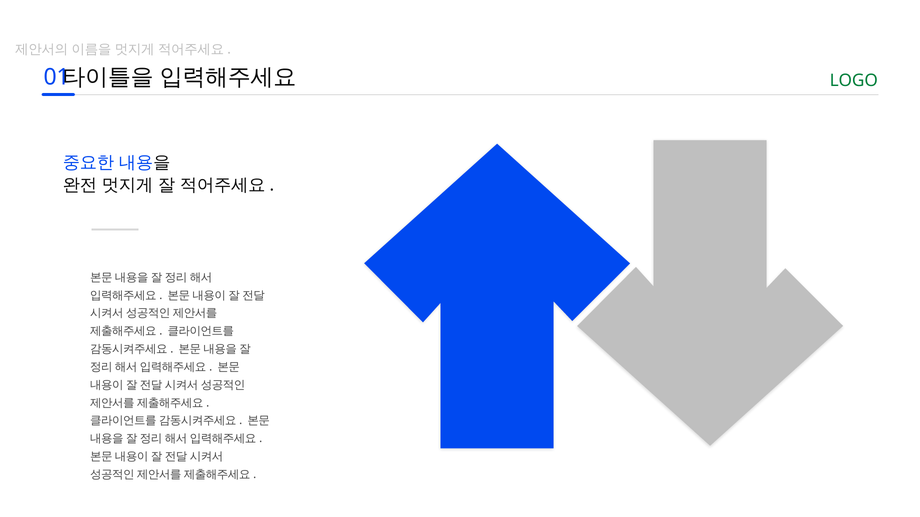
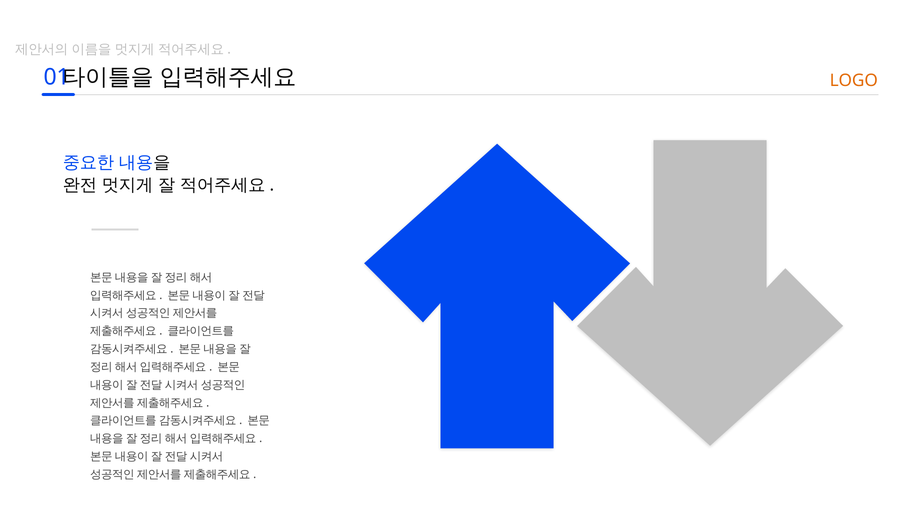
LOGO colour: green -> orange
